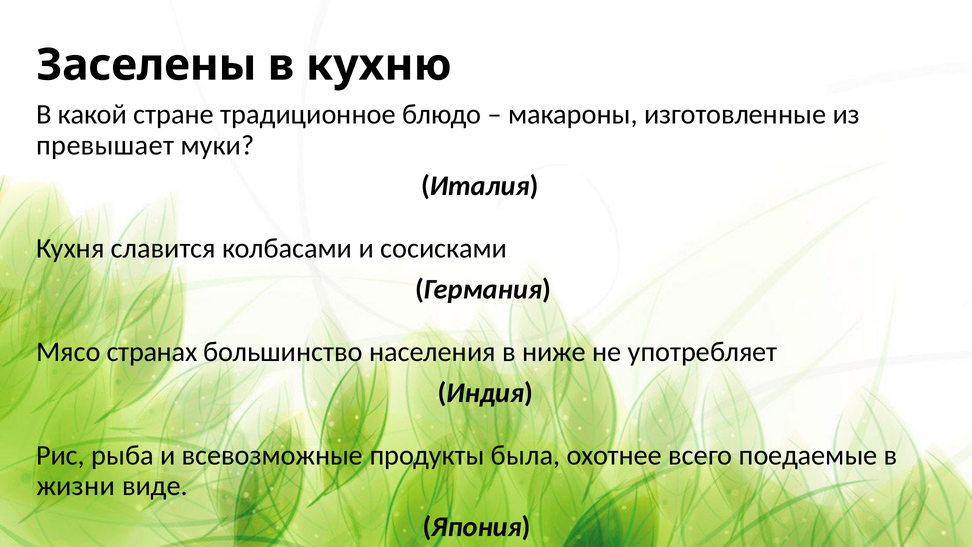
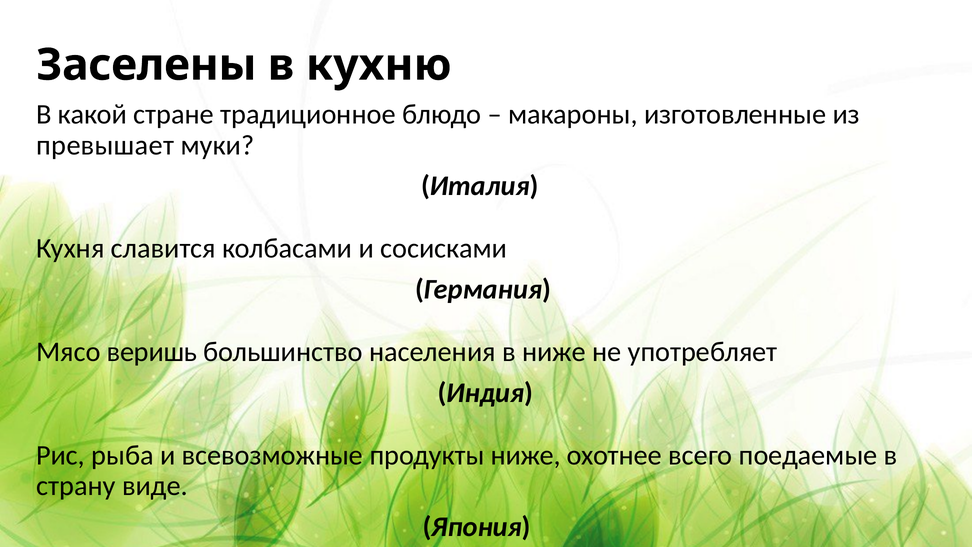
странах: странах -> веришь
продукты была: была -> ниже
жизни: жизни -> страну
